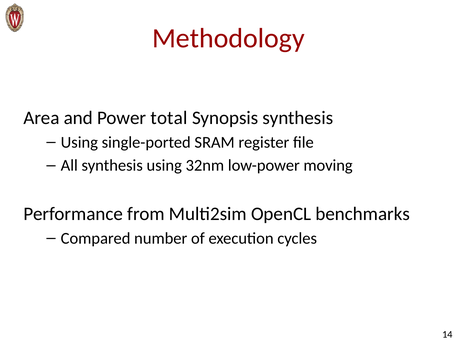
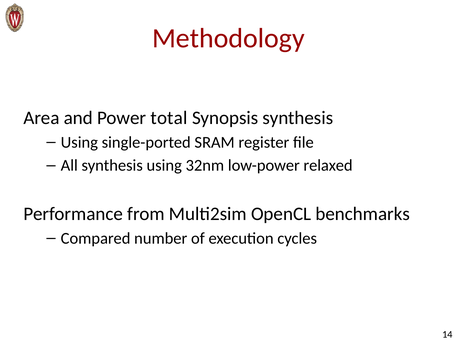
moving: moving -> relaxed
